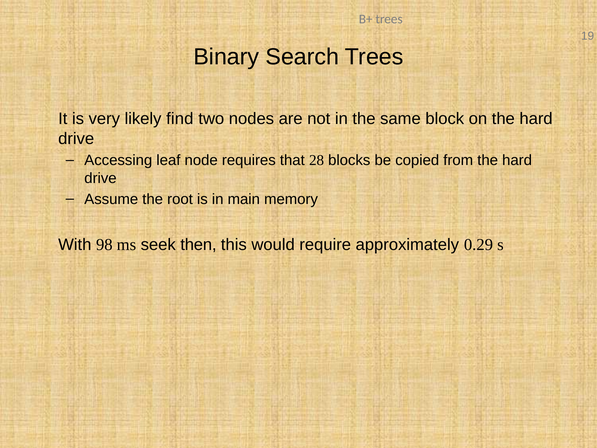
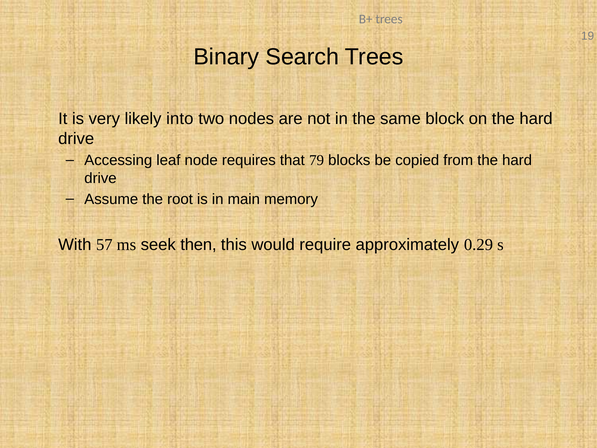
find: find -> into
28: 28 -> 79
98: 98 -> 57
